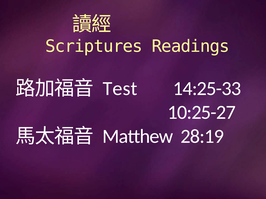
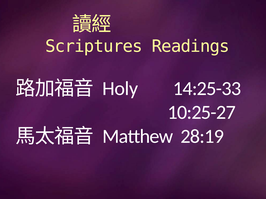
Test: Test -> Holy
